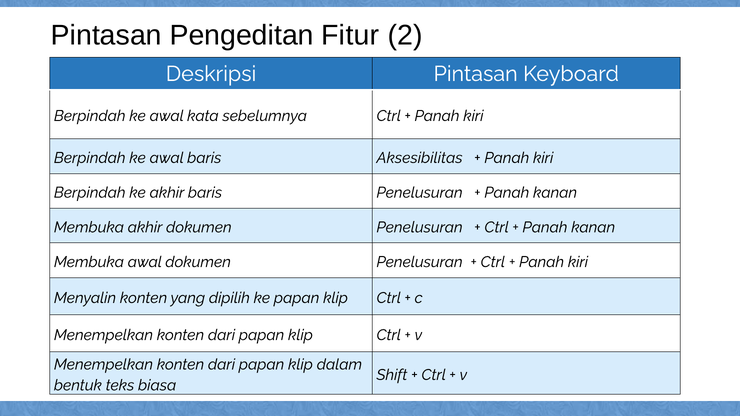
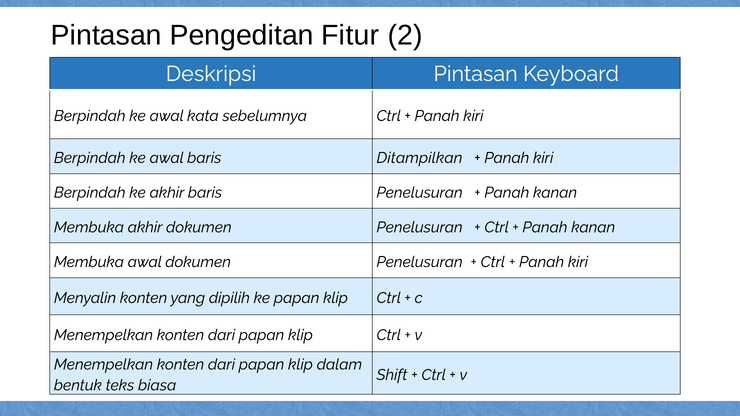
Aksesibilitas: Aksesibilitas -> Ditampilkan
